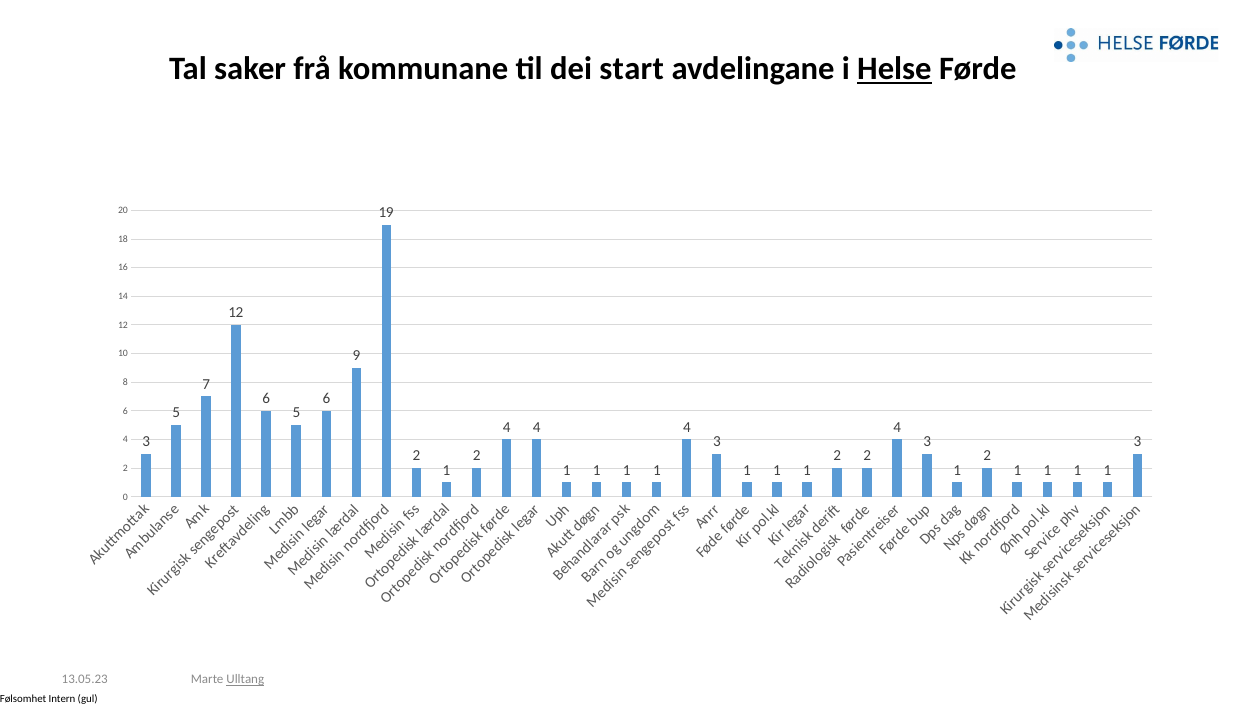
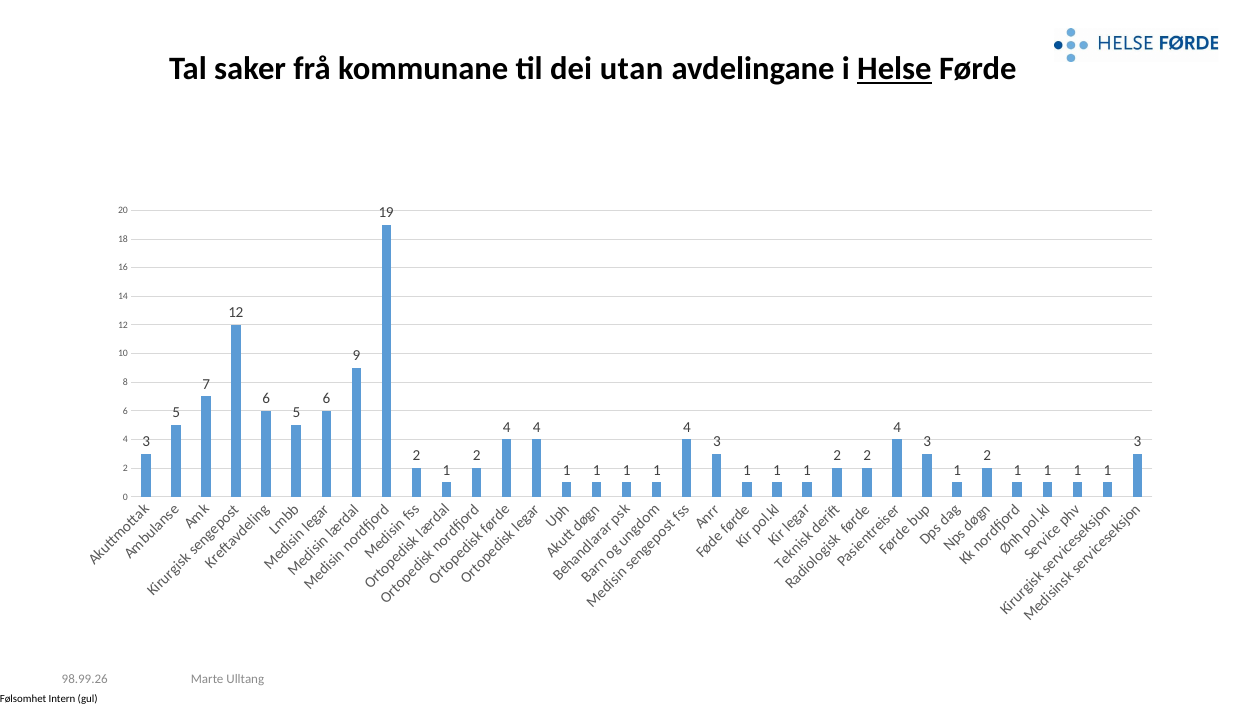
start: start -> utan
Ulltang underline: present -> none
13.05.23: 13.05.23 -> 98.99.26
